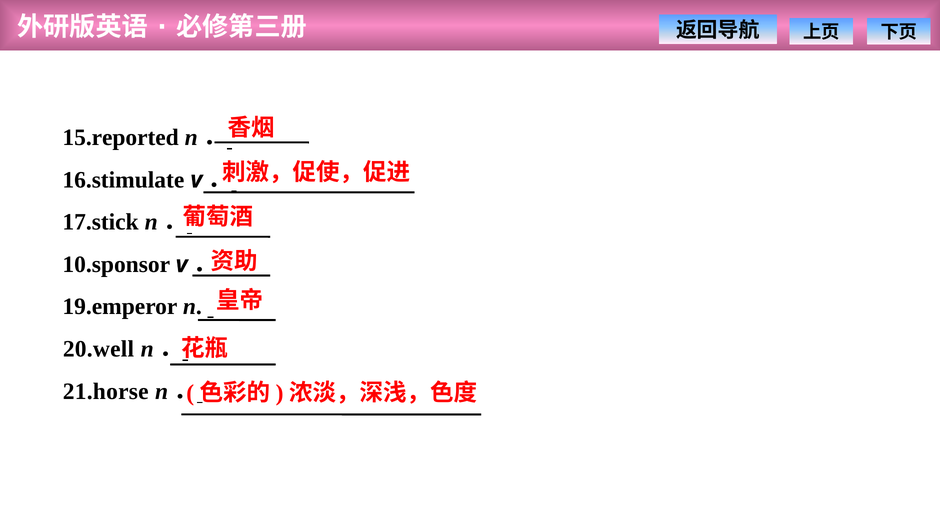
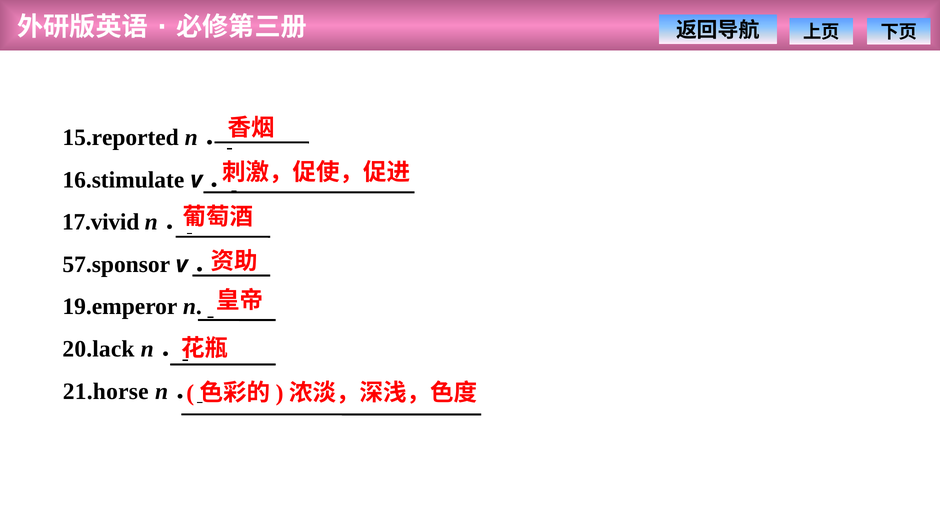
17.stick: 17.stick -> 17.vivid
10.sponsor: 10.sponsor -> 57.sponsor
20.well: 20.well -> 20.lack
